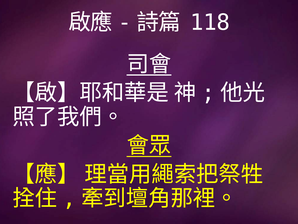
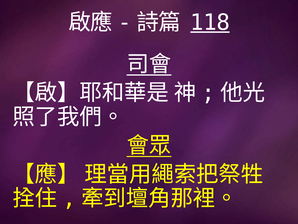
118 underline: none -> present
